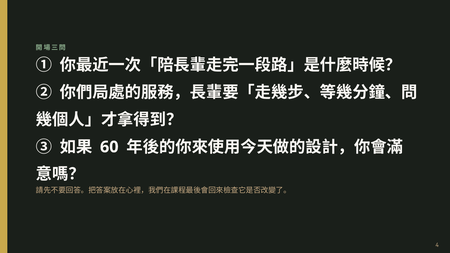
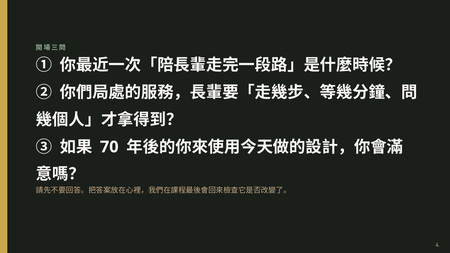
60: 60 -> 70
